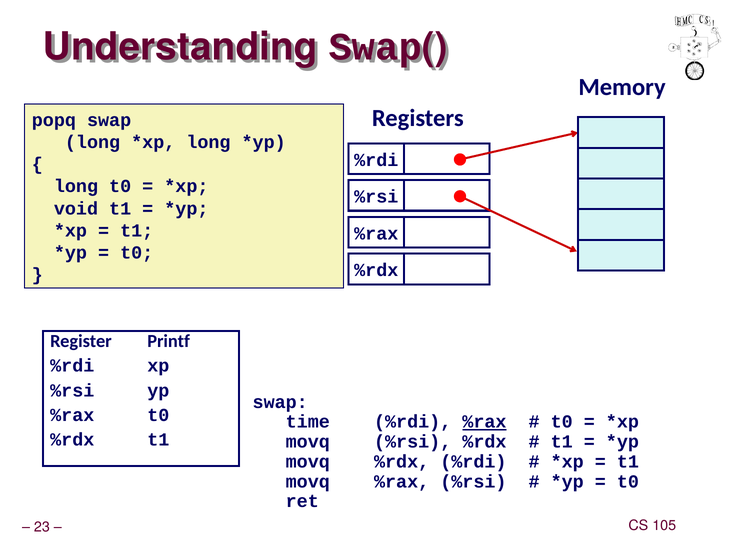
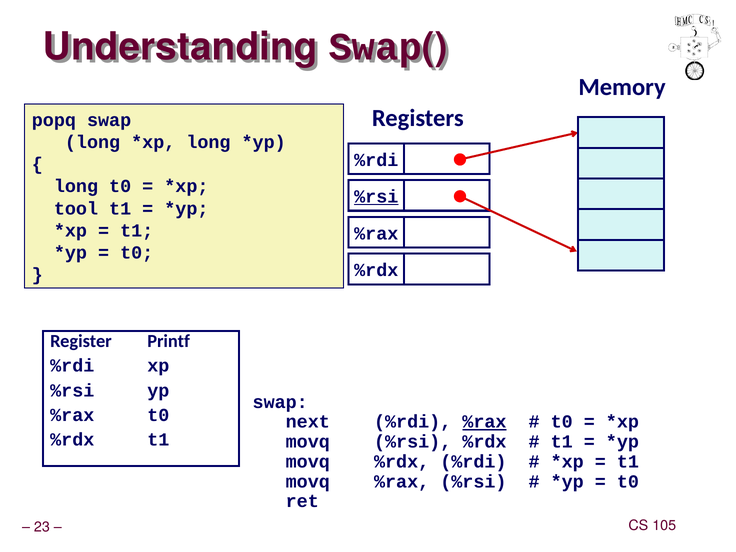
%rsi at (376, 197) underline: none -> present
void: void -> tool
time: time -> next
